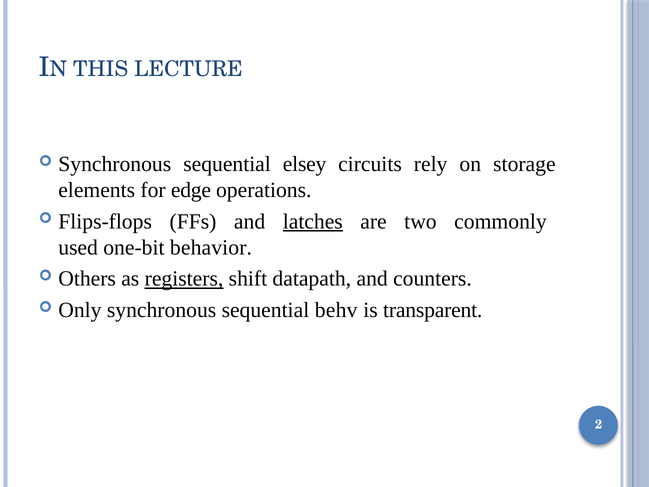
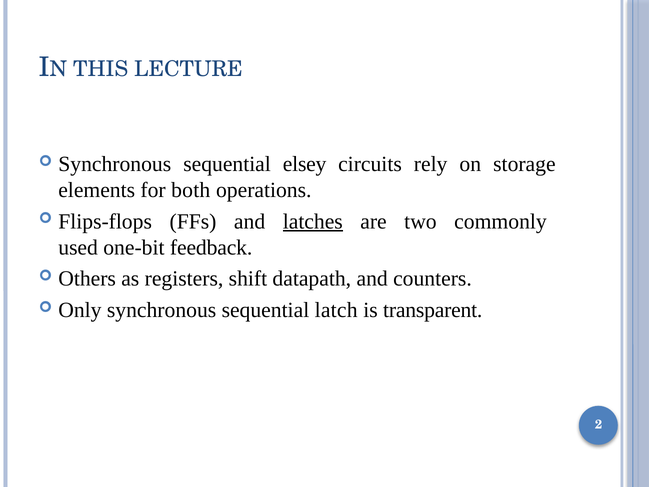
edge: edge -> both
behavior: behavior -> feedback
registers underline: present -> none
behv: behv -> latch
